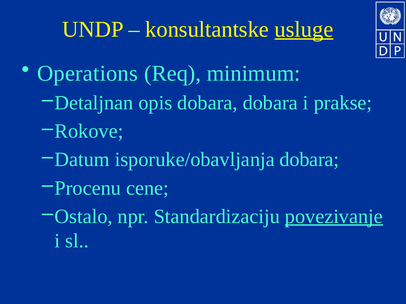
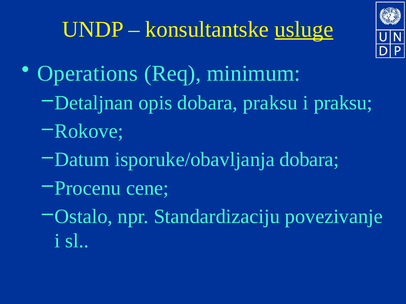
dobara dobara: dobara -> praksu
i prakse: prakse -> praksu
povezivanje underline: present -> none
